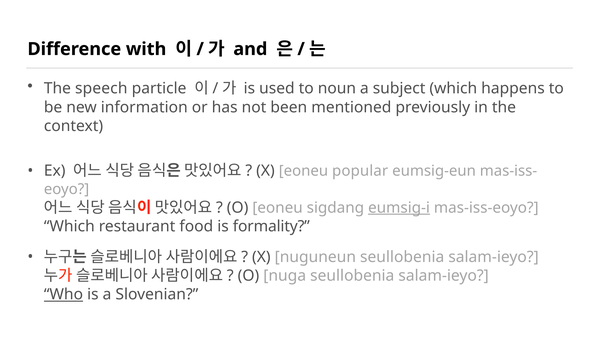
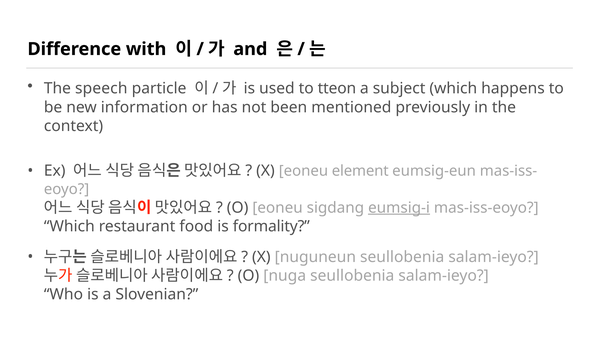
noun: noun -> tteon
popular: popular -> element
Who underline: present -> none
